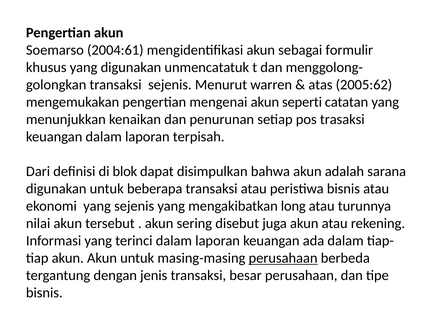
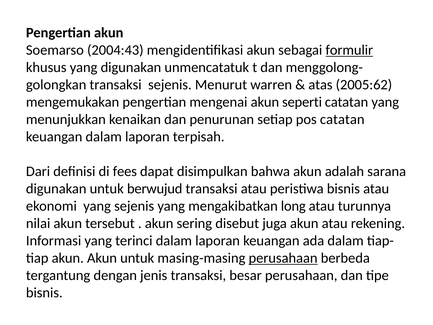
2004:61: 2004:61 -> 2004:43
formulir underline: none -> present
pos trasaksi: trasaksi -> catatan
blok: blok -> fees
beberapa: beberapa -> berwujud
